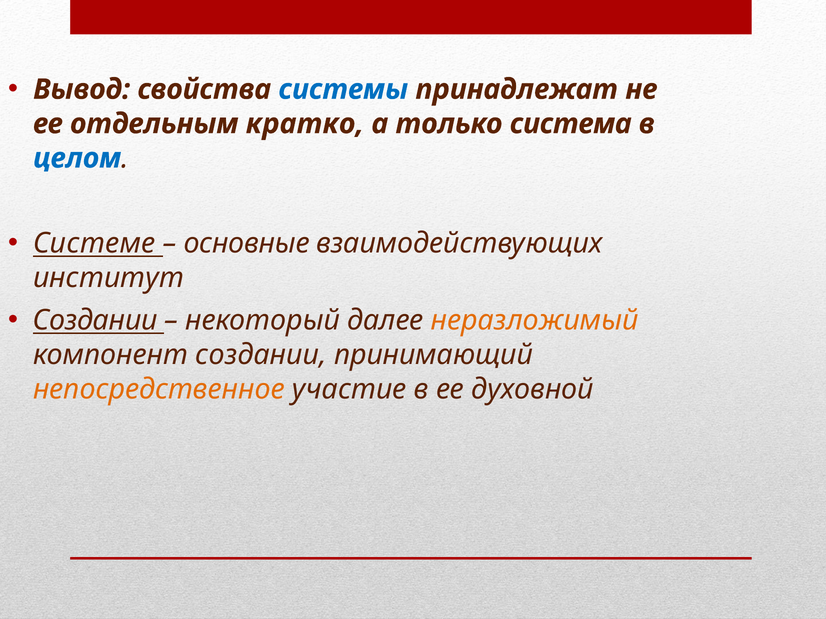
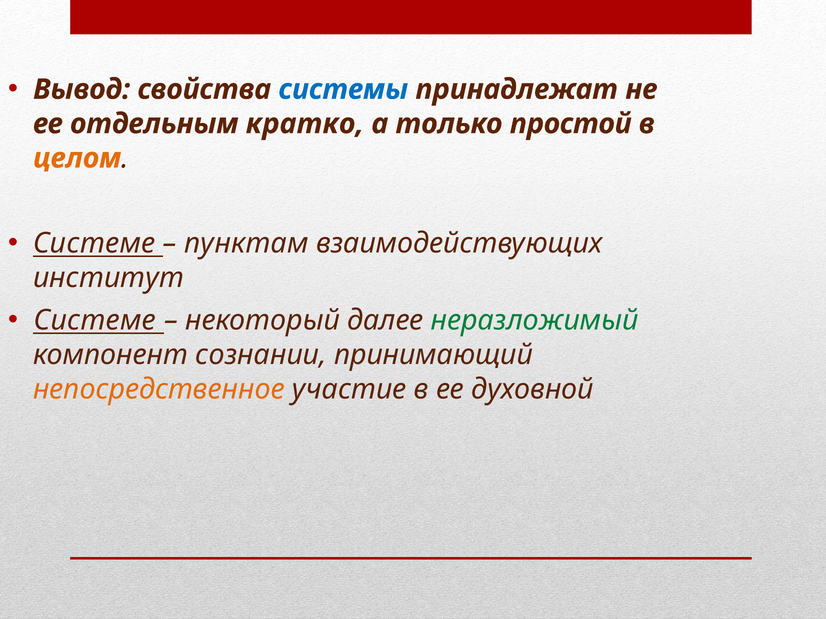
система: система -> простой
целом colour: blue -> orange
основные: основные -> пунктам
Создании at (95, 321): Создании -> Системе
неразложимый colour: orange -> green
компонент создании: создании -> сознании
